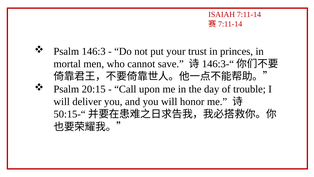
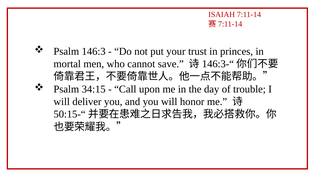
20:15: 20:15 -> 34:15
